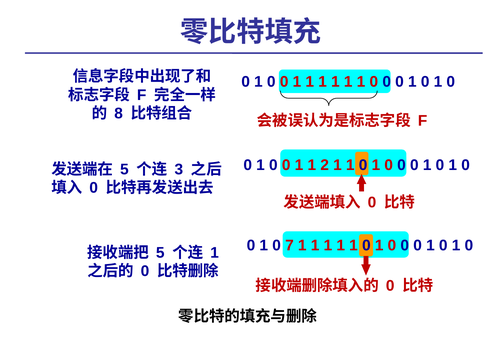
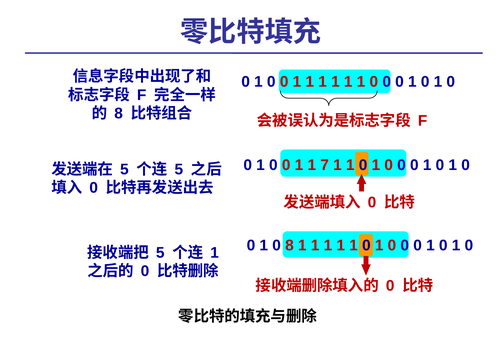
2: 2 -> 7
3 at (179, 169): 3 -> 5
0 7: 7 -> 8
